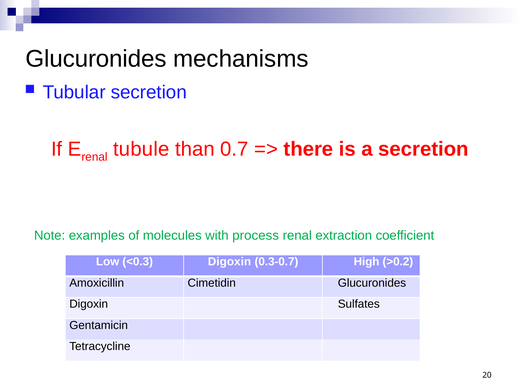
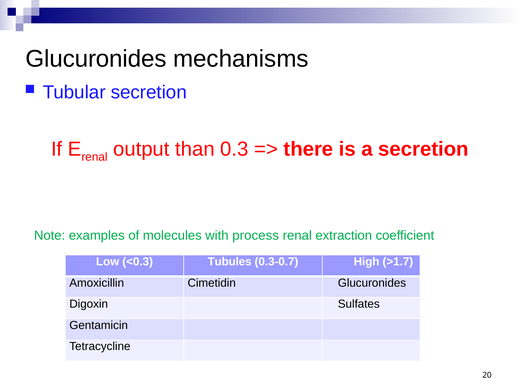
tubule: tubule -> output
0.7: 0.7 -> 0.3
<0.3 Digoxin: Digoxin -> Tubules
>0.2: >0.2 -> >1.7
